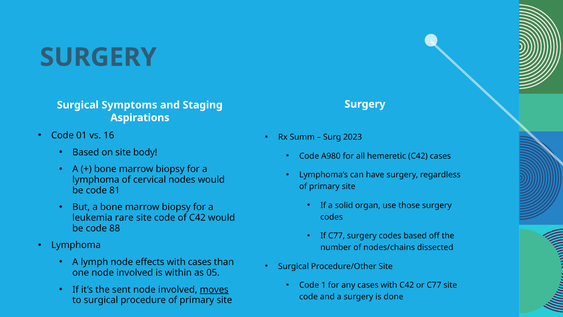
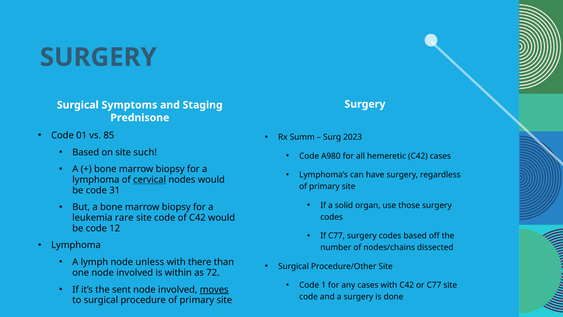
Aspirations: Aspirations -> Prednisone
16: 16 -> 85
body: body -> such
cervical underline: none -> present
81: 81 -> 31
88: 88 -> 12
effects: effects -> unless
with cases: cases -> there
05: 05 -> 72
